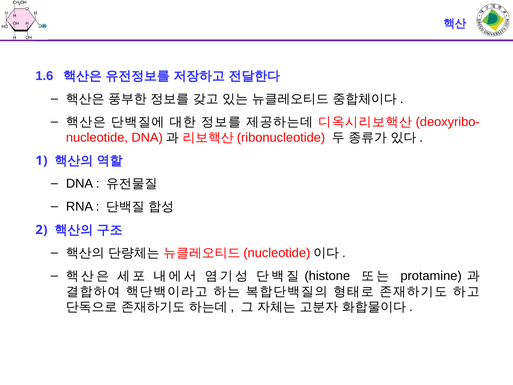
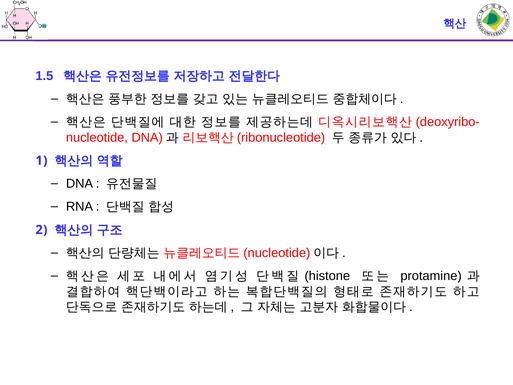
1.6: 1.6 -> 1.5
